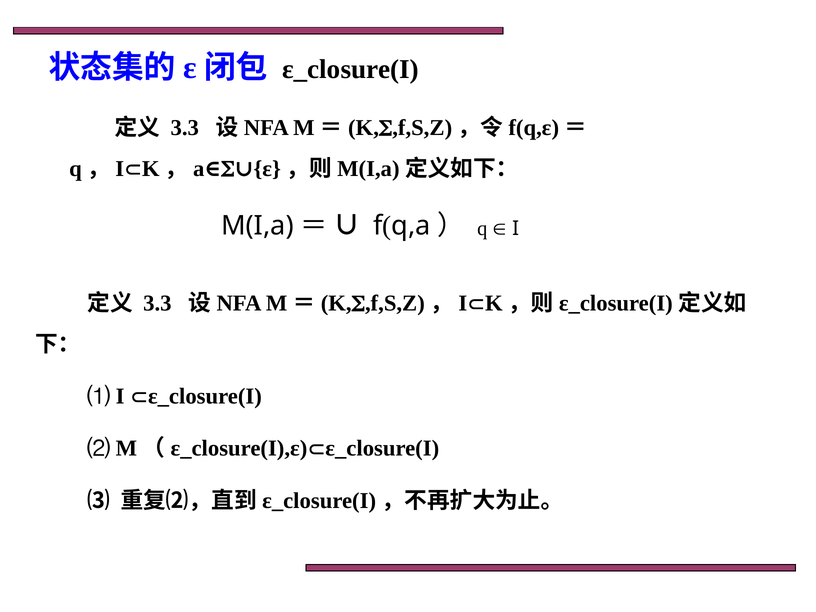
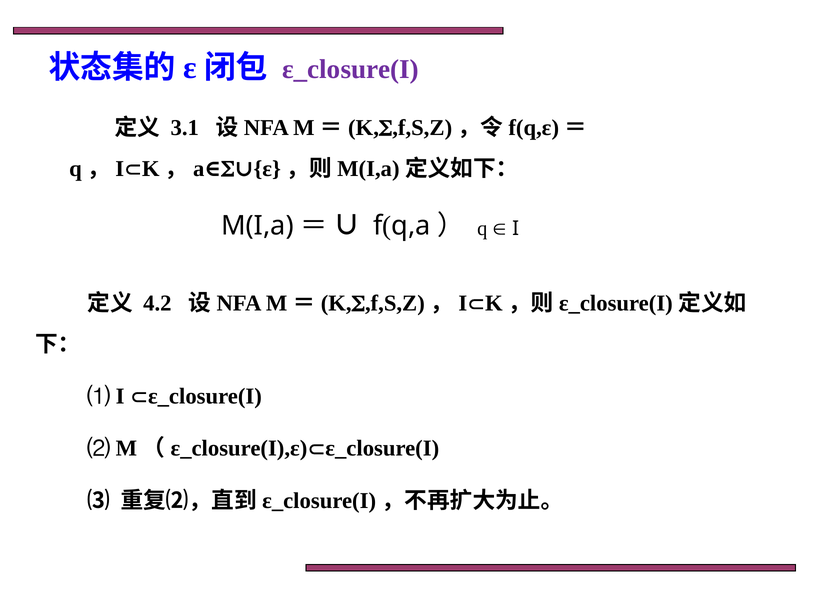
ε_closure(I colour: black -> purple
3.3 at (185, 128): 3.3 -> 3.1
3.3 at (157, 303): 3.3 -> 4.2
